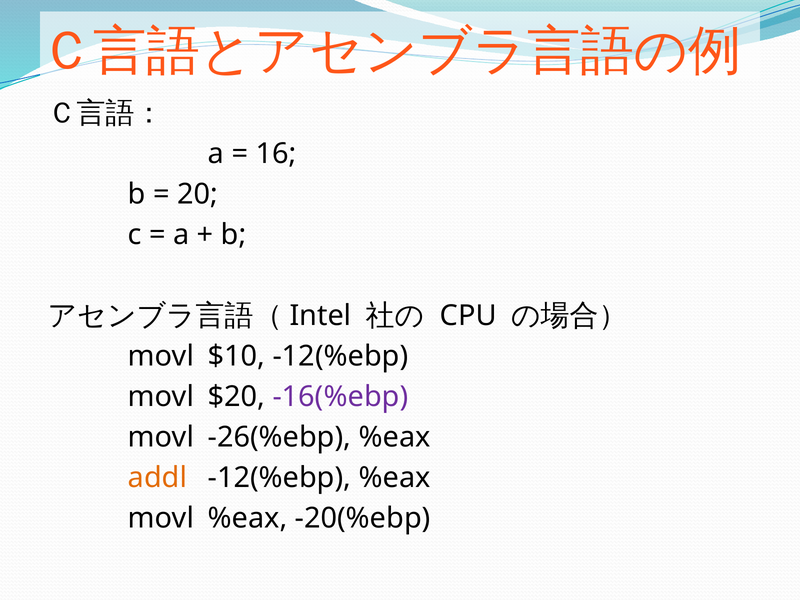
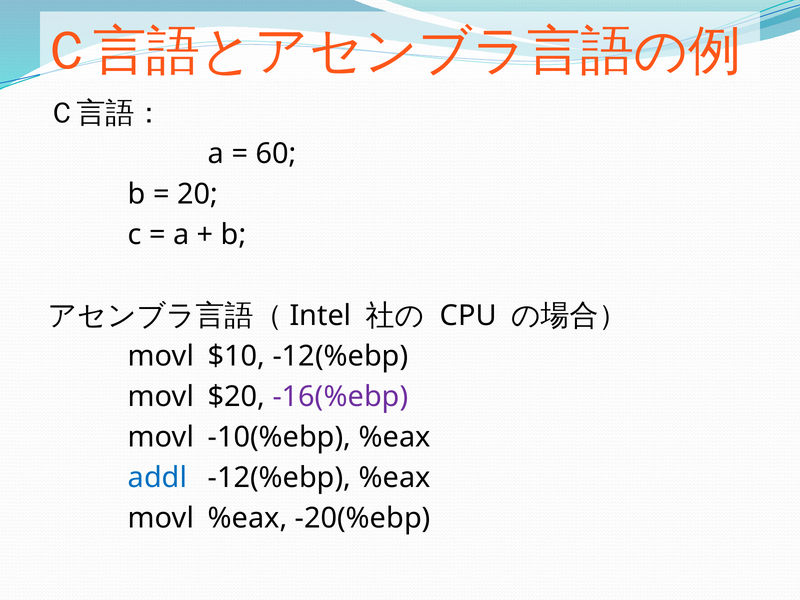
16: 16 -> 60
-26(%ebp: -26(%ebp -> -10(%ebp
addl colour: orange -> blue
